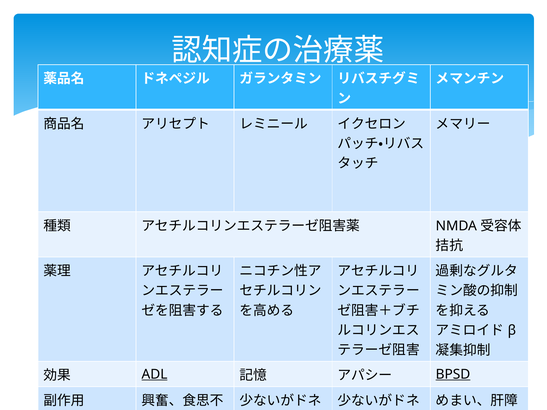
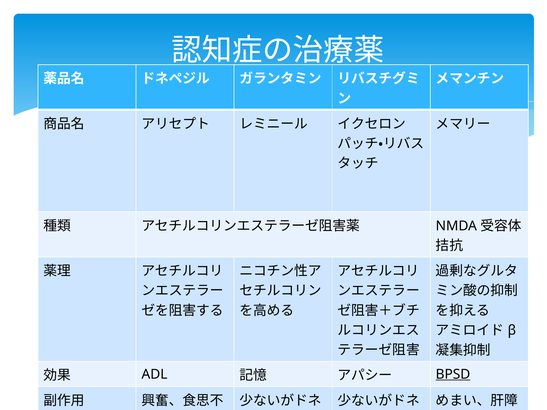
ADL underline: present -> none
